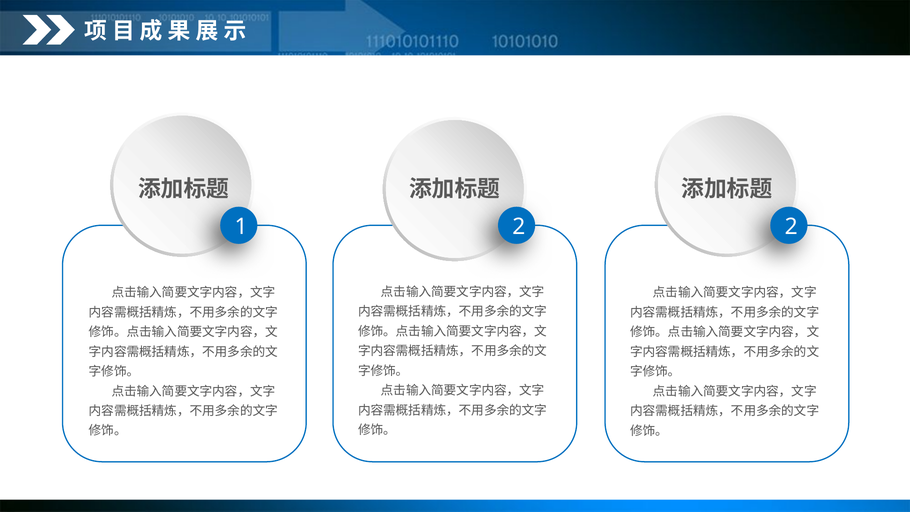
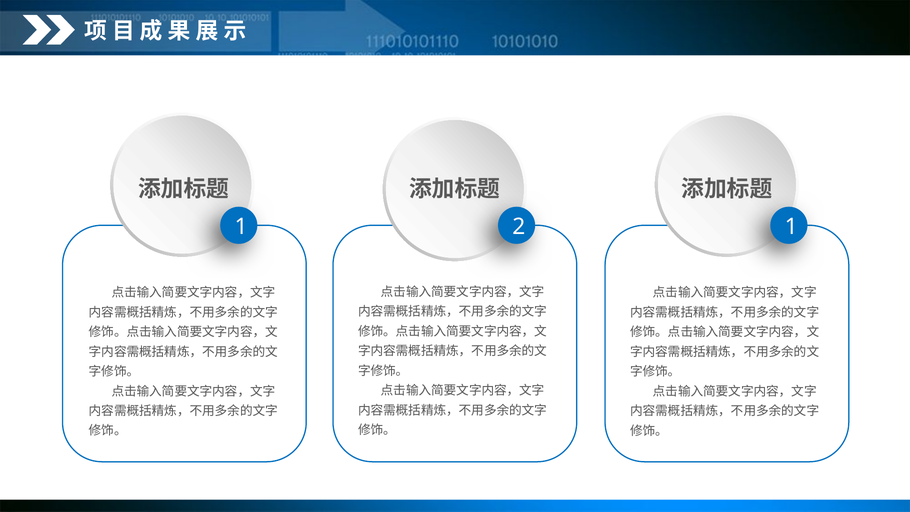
2 2: 2 -> 1
